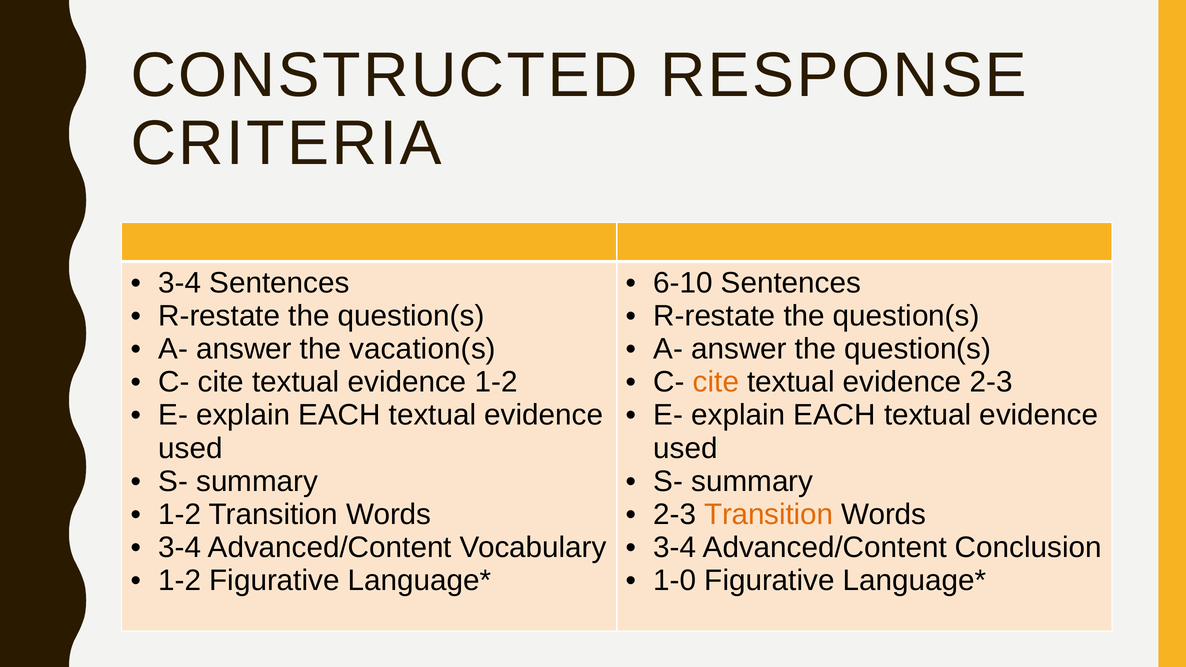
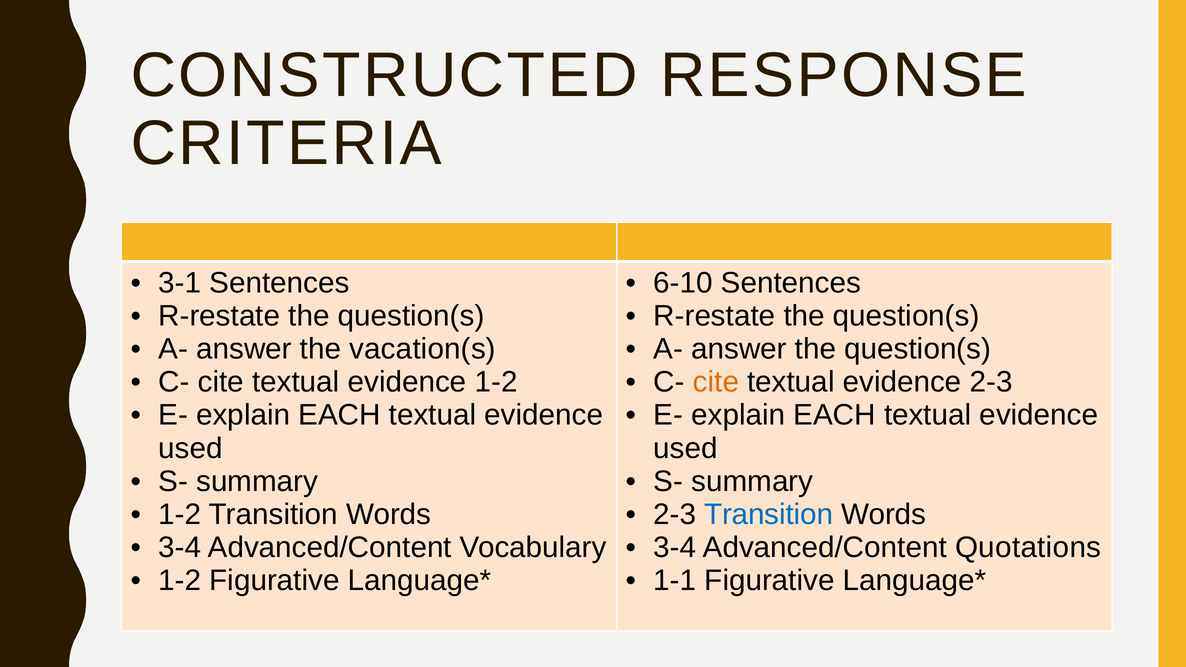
3-4 at (180, 283): 3-4 -> 3-1
Transition at (769, 514) colour: orange -> blue
Conclusion: Conclusion -> Quotations
1-0: 1-0 -> 1-1
